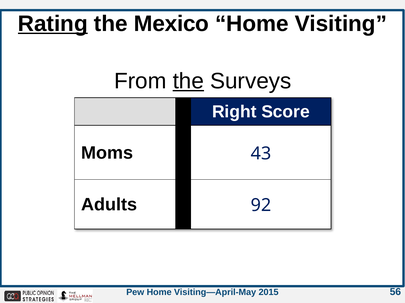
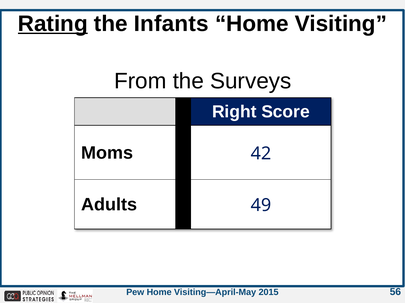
Mexico: Mexico -> Infants
the at (188, 81) underline: present -> none
43: 43 -> 42
92: 92 -> 49
